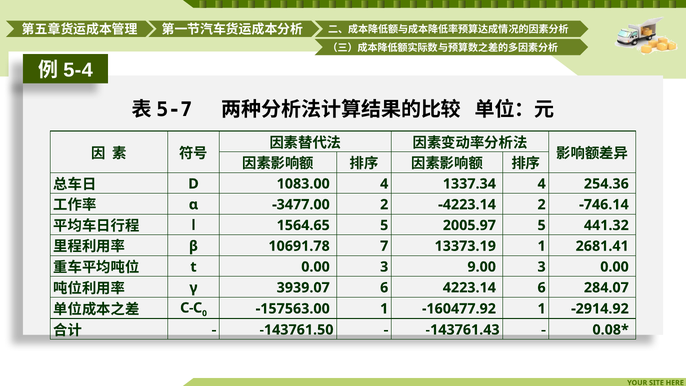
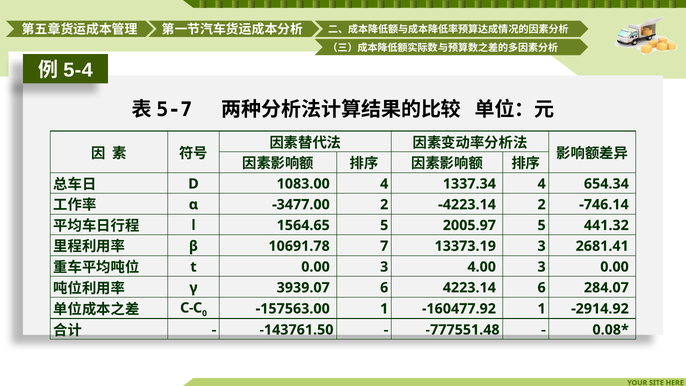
254.36: 254.36 -> 654.34
13373.19 1: 1 -> 3
9.00: 9.00 -> 4.00
-143761.43: -143761.43 -> -777551.48
